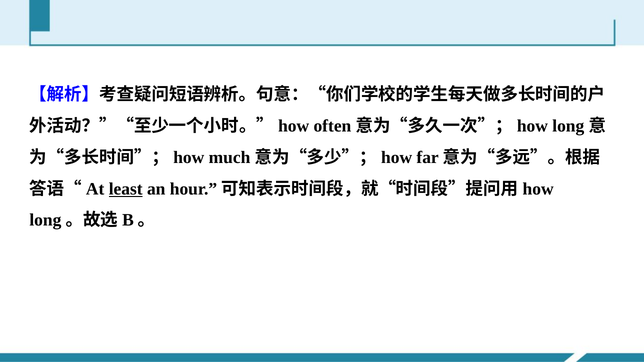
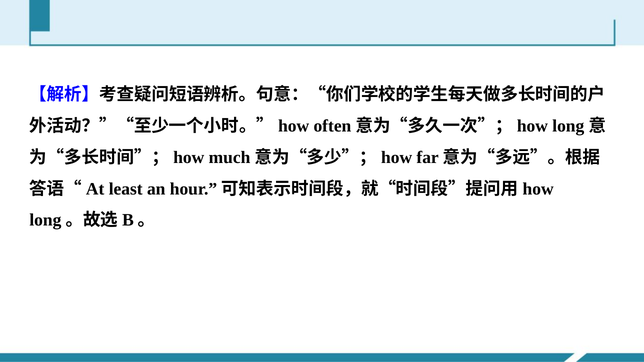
least underline: present -> none
